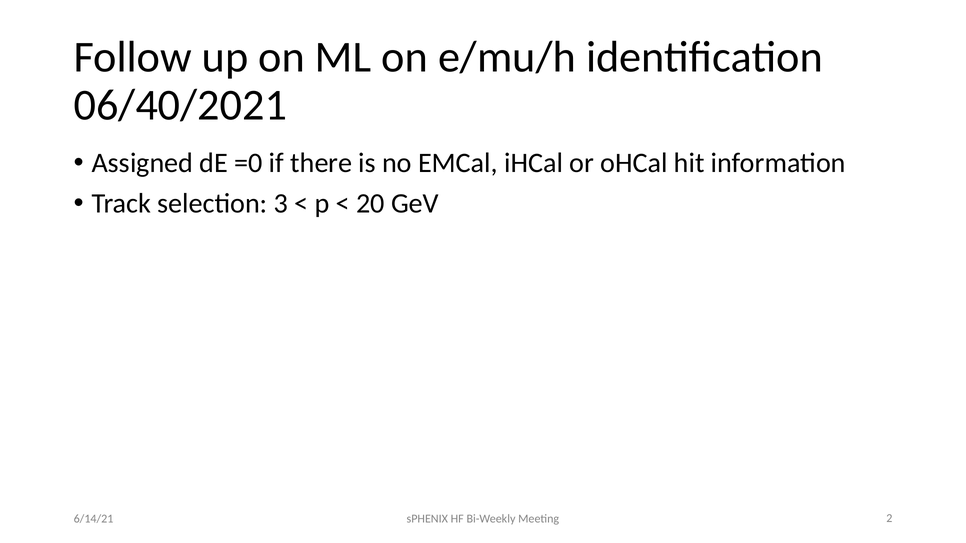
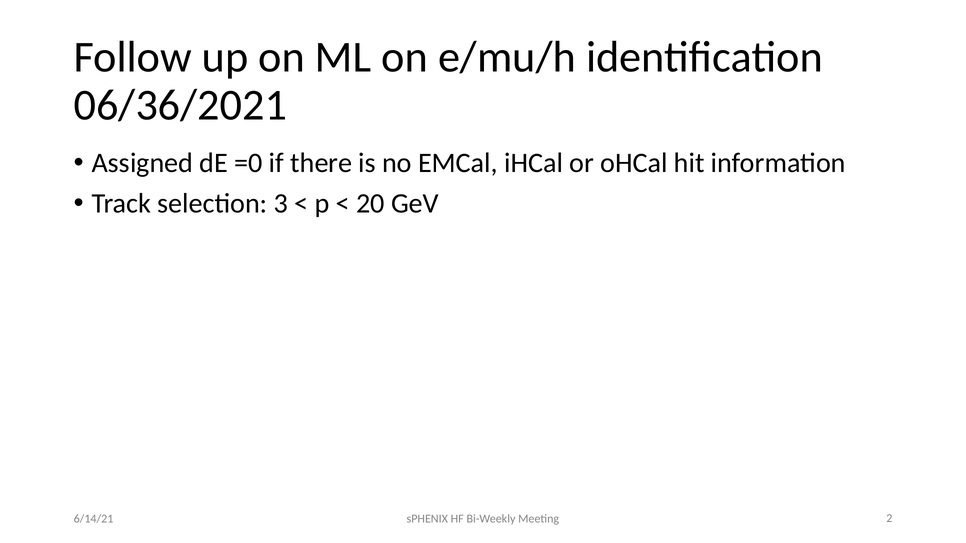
06/40/2021: 06/40/2021 -> 06/36/2021
